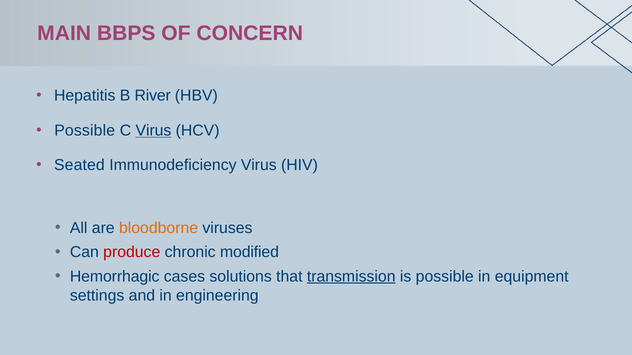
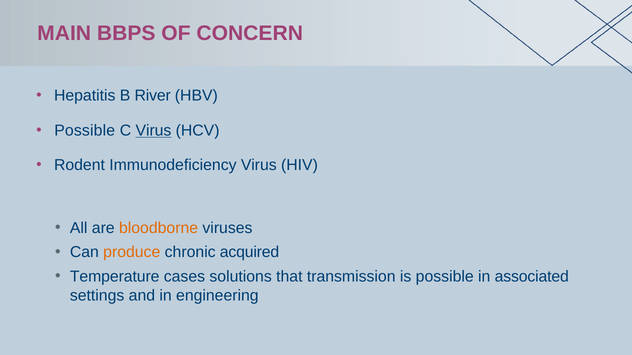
Seated: Seated -> Rodent
produce colour: red -> orange
modified: modified -> acquired
Hemorrhagic: Hemorrhagic -> Temperature
transmission underline: present -> none
equipment: equipment -> associated
